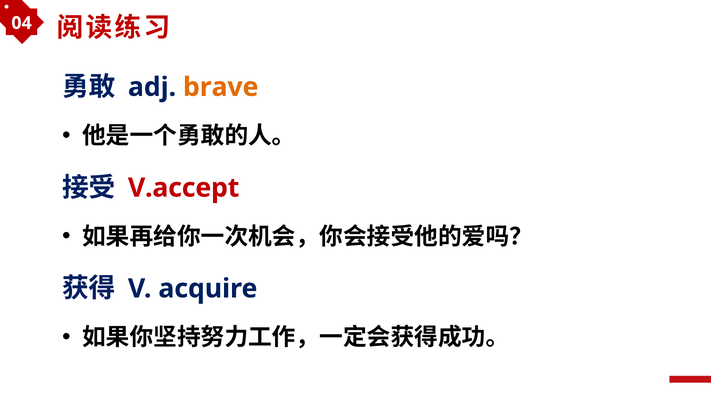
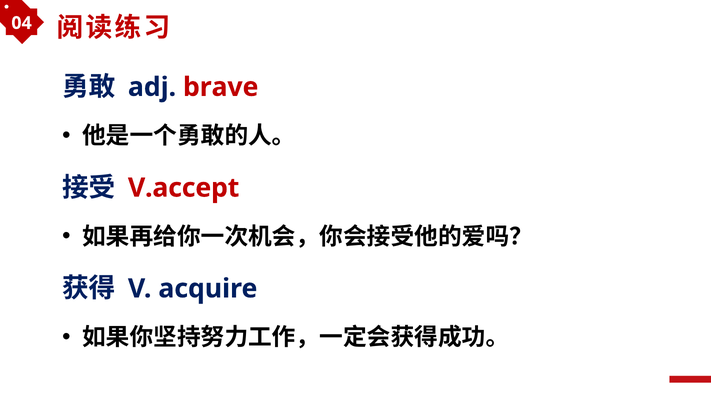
brave colour: orange -> red
